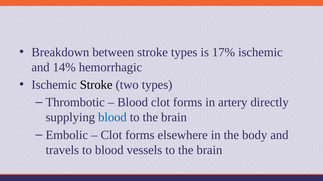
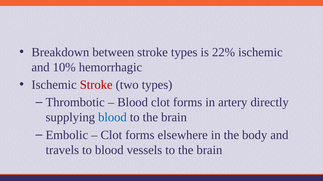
17%: 17% -> 22%
14%: 14% -> 10%
Stroke at (96, 85) colour: black -> red
